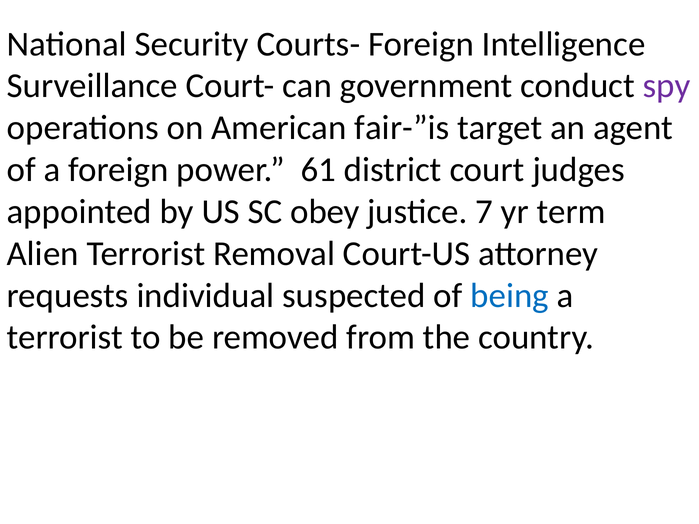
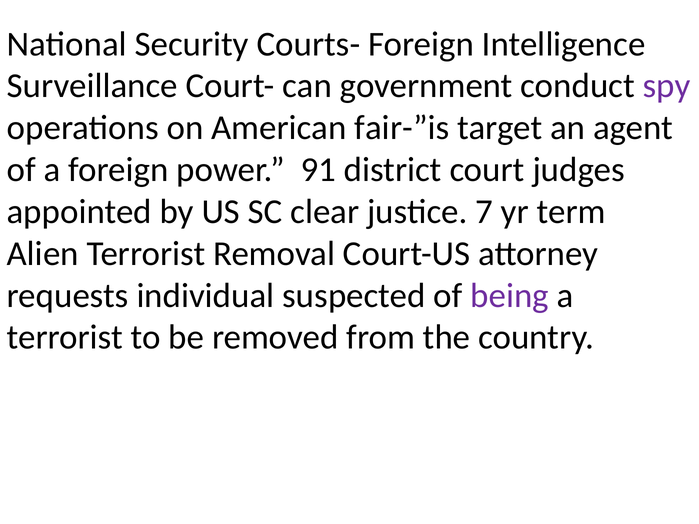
61: 61 -> 91
obey: obey -> clear
being colour: blue -> purple
